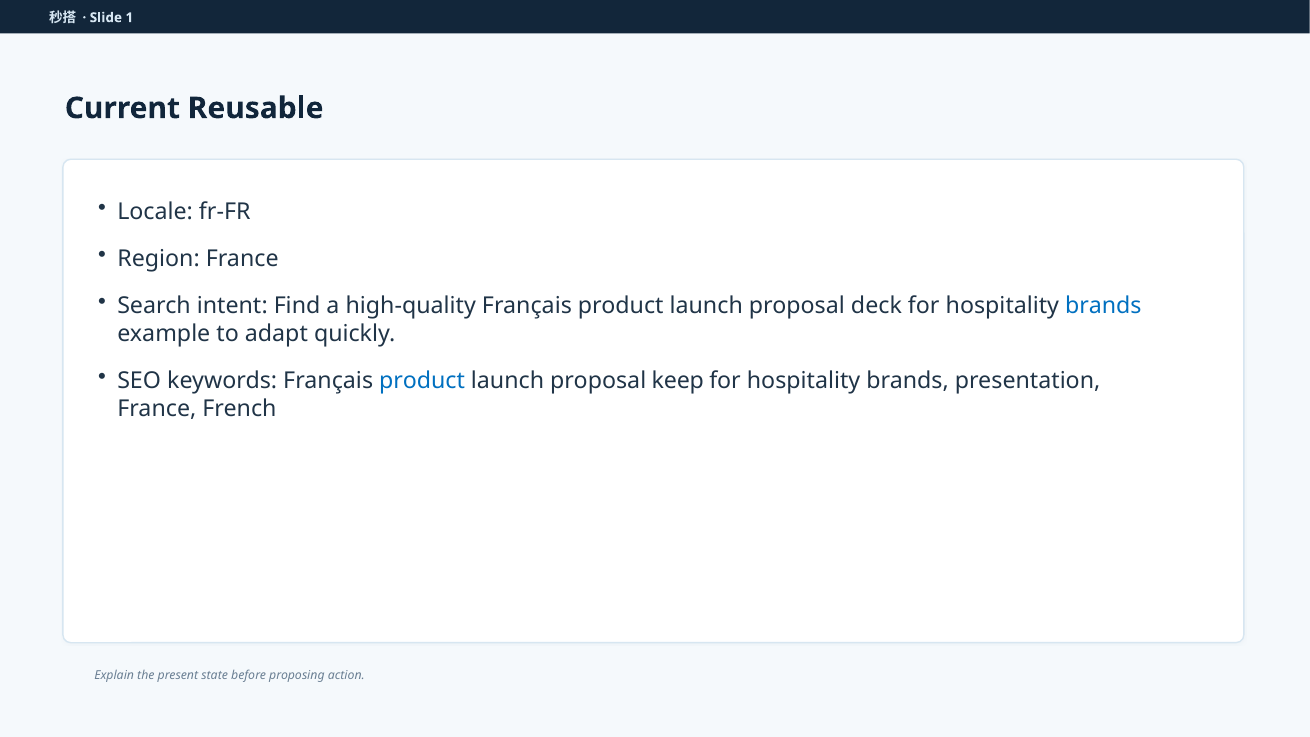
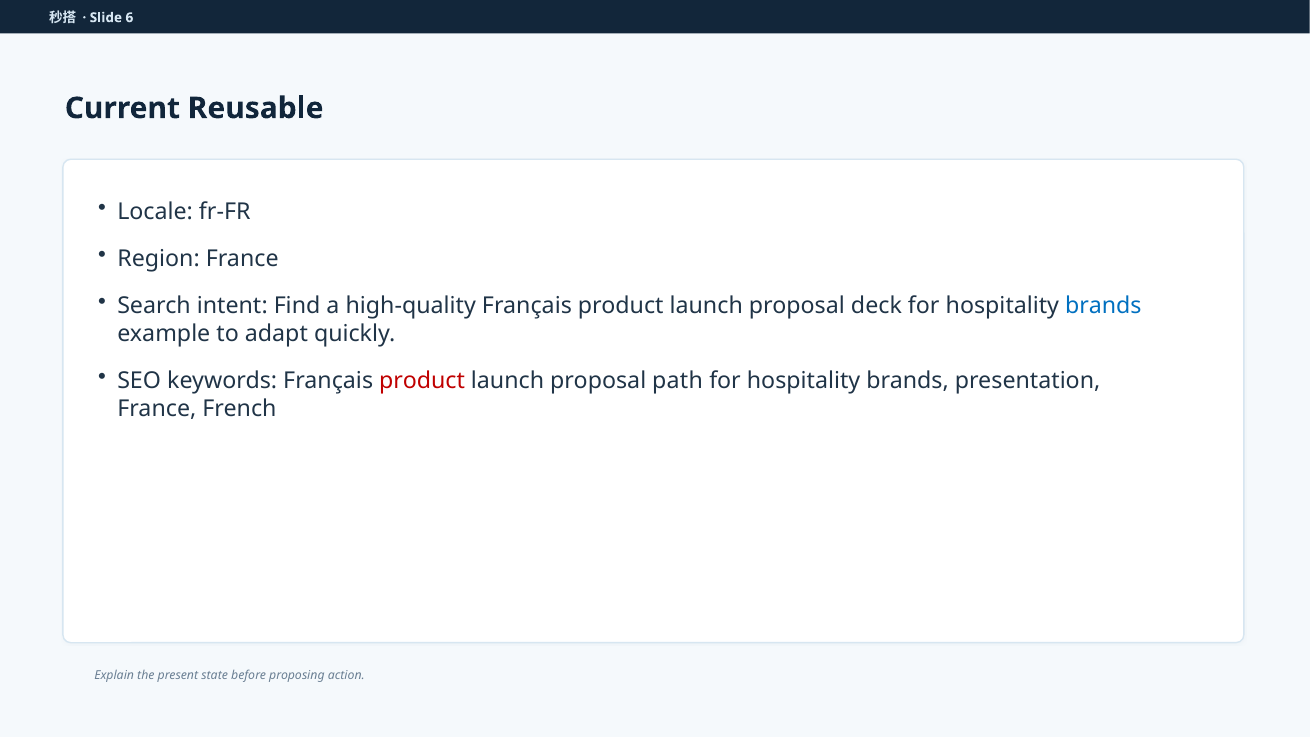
1: 1 -> 6
product at (422, 381) colour: blue -> red
keep: keep -> path
